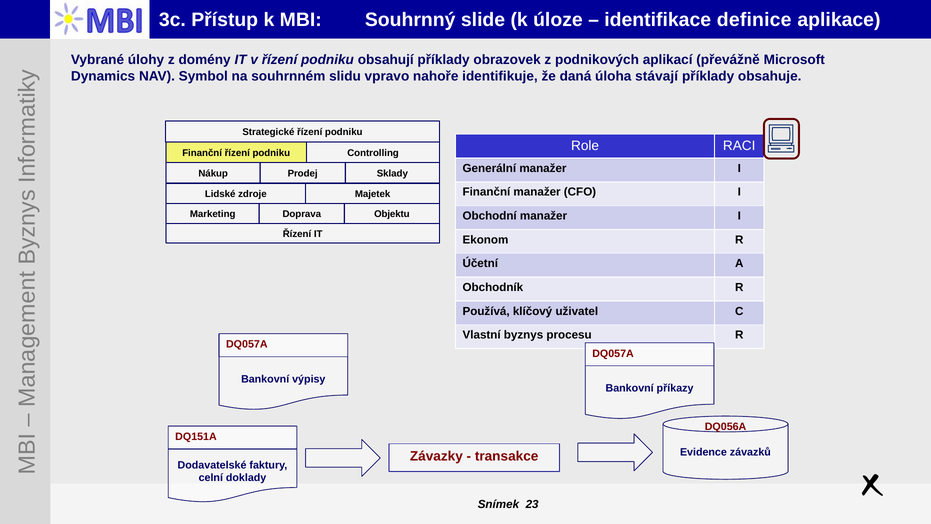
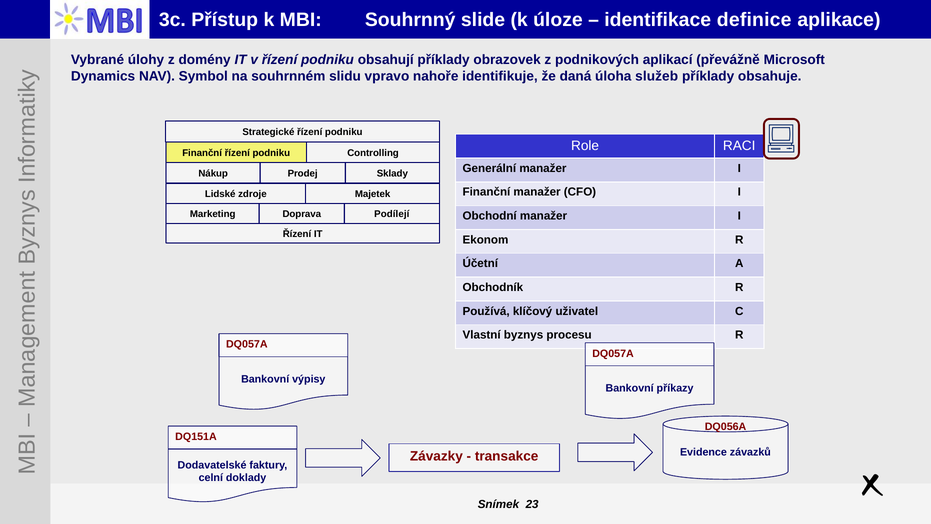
stávají: stávají -> služeb
Objektu: Objektu -> Podílejí
